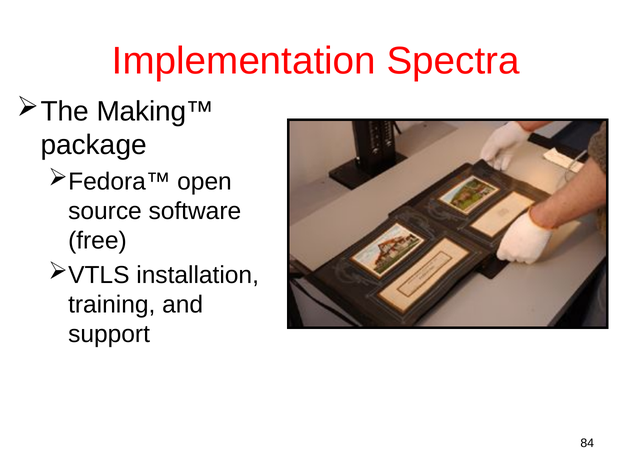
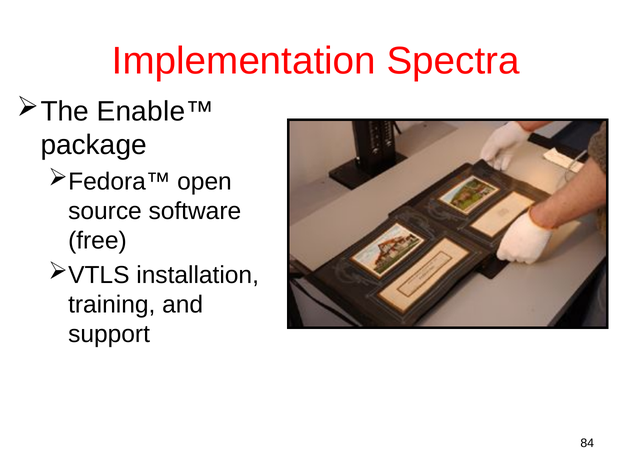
Making™: Making™ -> Enable™
